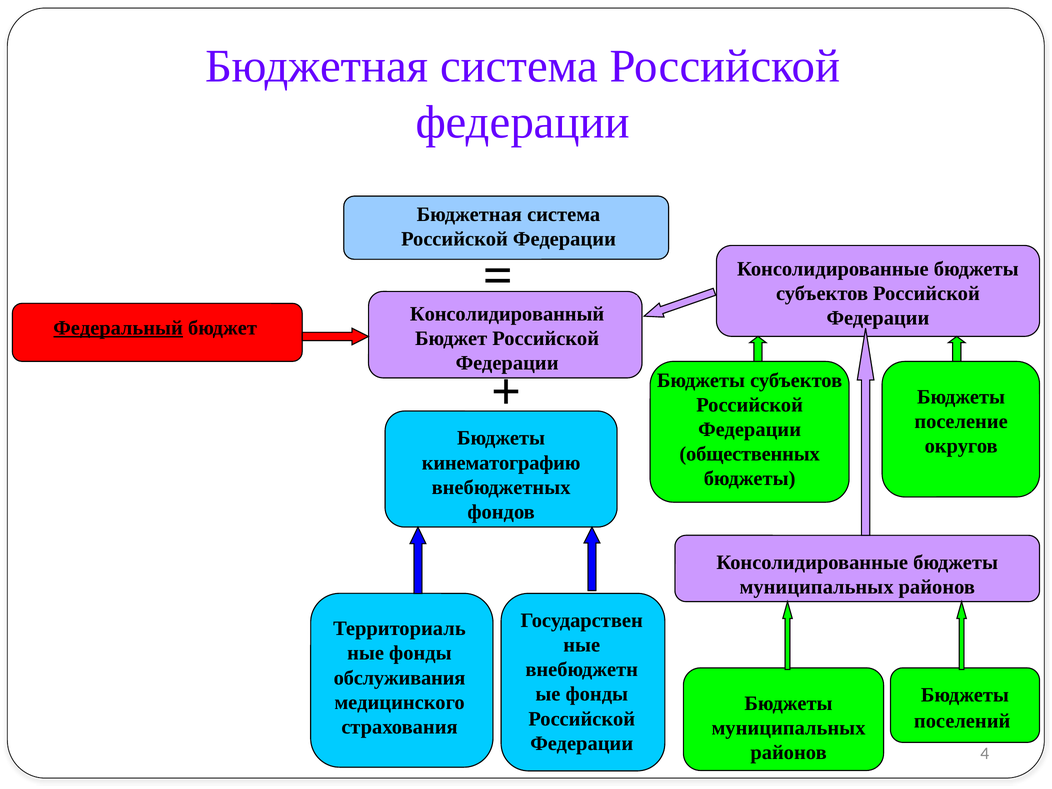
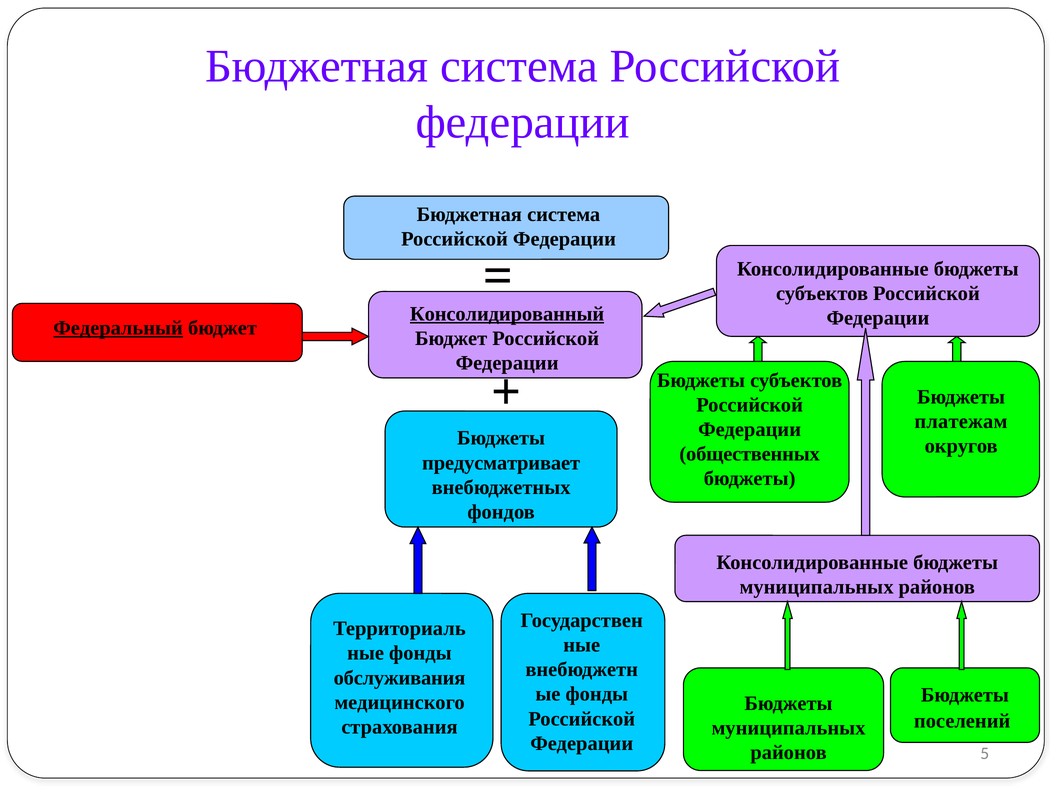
Консолидированный underline: none -> present
поселение: поселение -> платежам
кинематографию: кинематографию -> предусматривает
4: 4 -> 5
